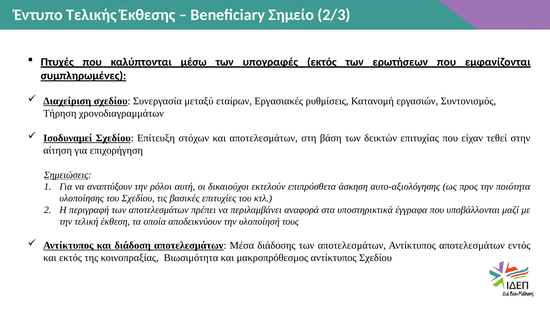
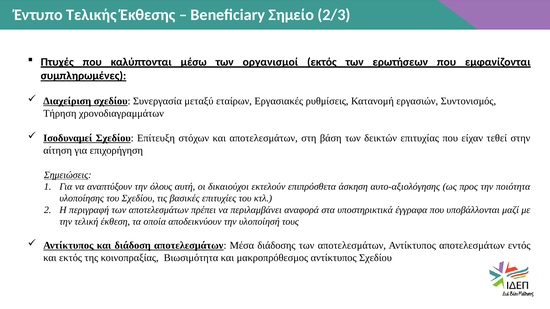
υπογραφές: υπογραφές -> οργανισμοί
ρόλοι: ρόλοι -> όλους
